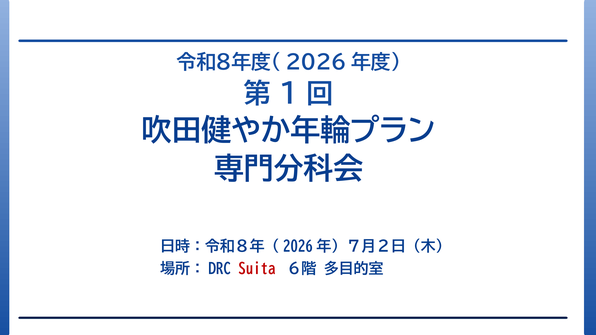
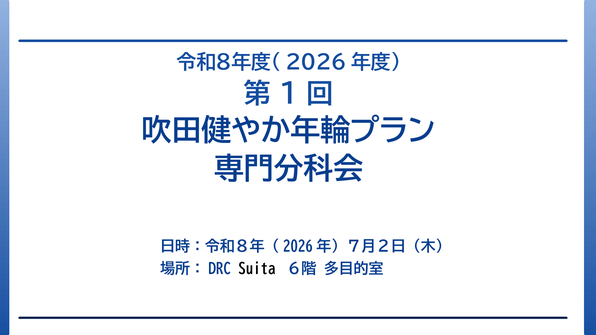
Suita colour: red -> black
